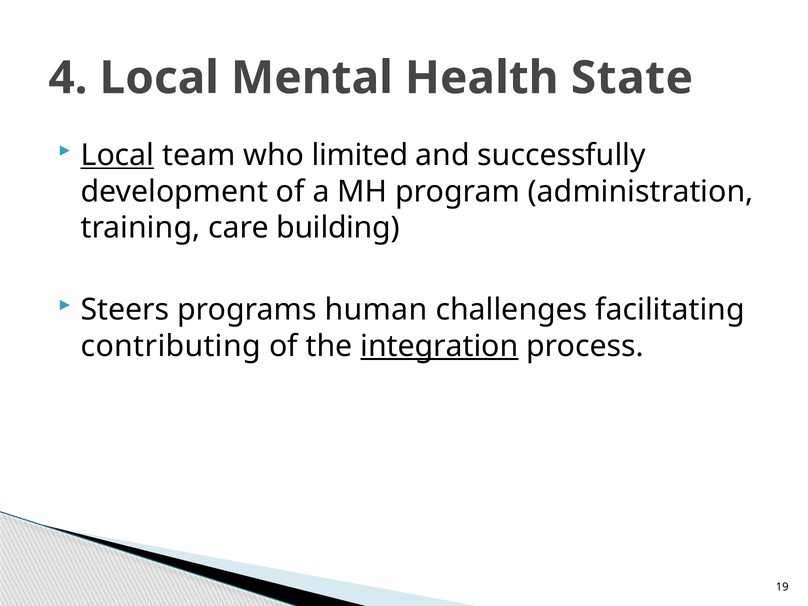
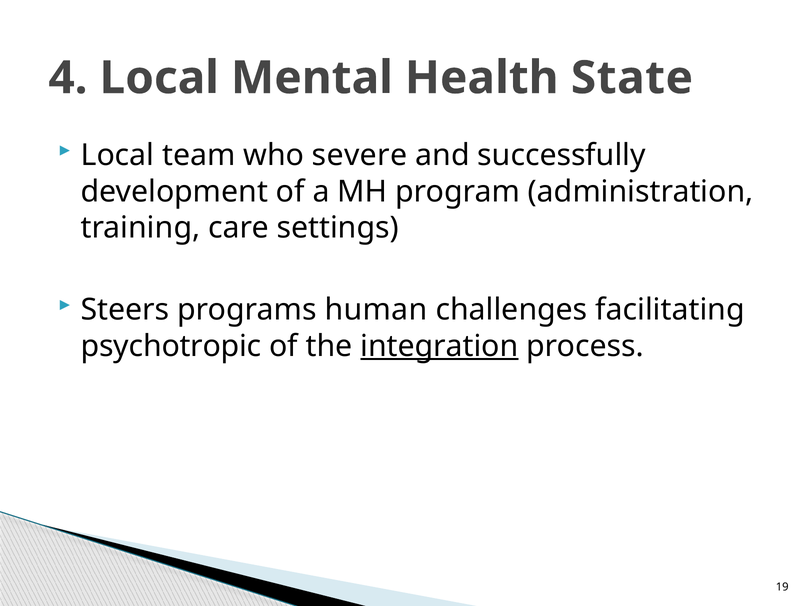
Local at (117, 155) underline: present -> none
limited: limited -> severe
building: building -> settings
contributing: contributing -> psychotropic
